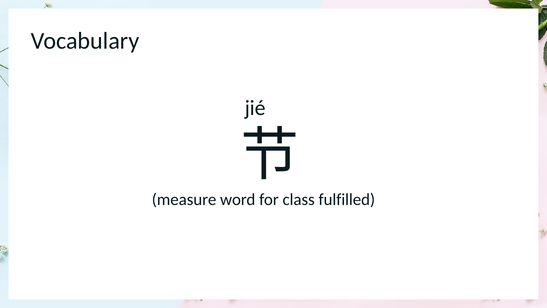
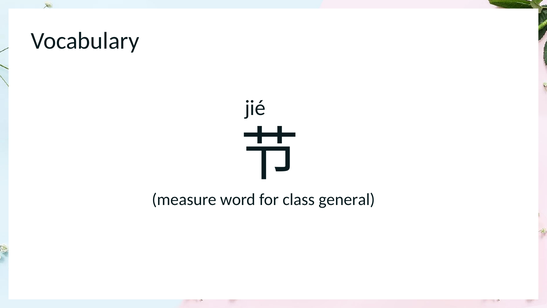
fulfilled: fulfilled -> general
